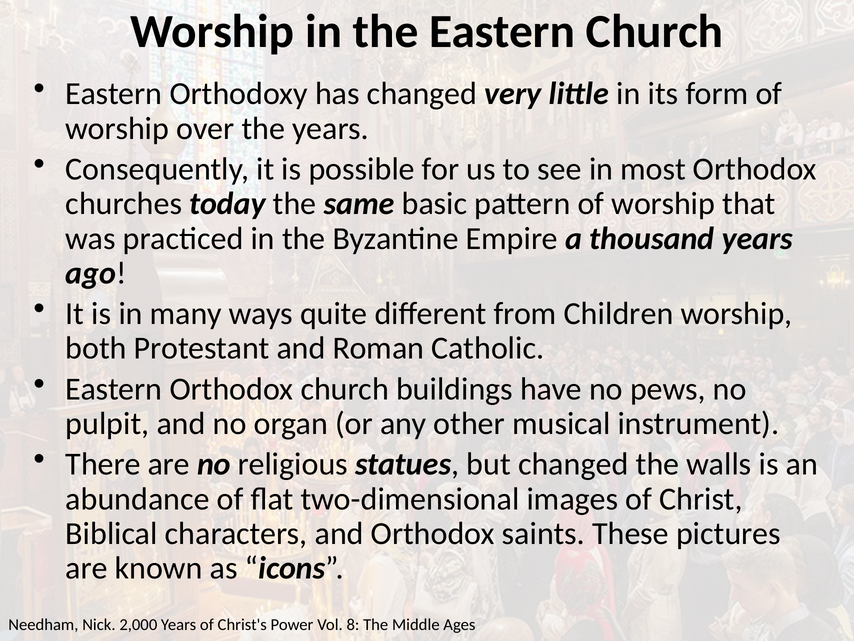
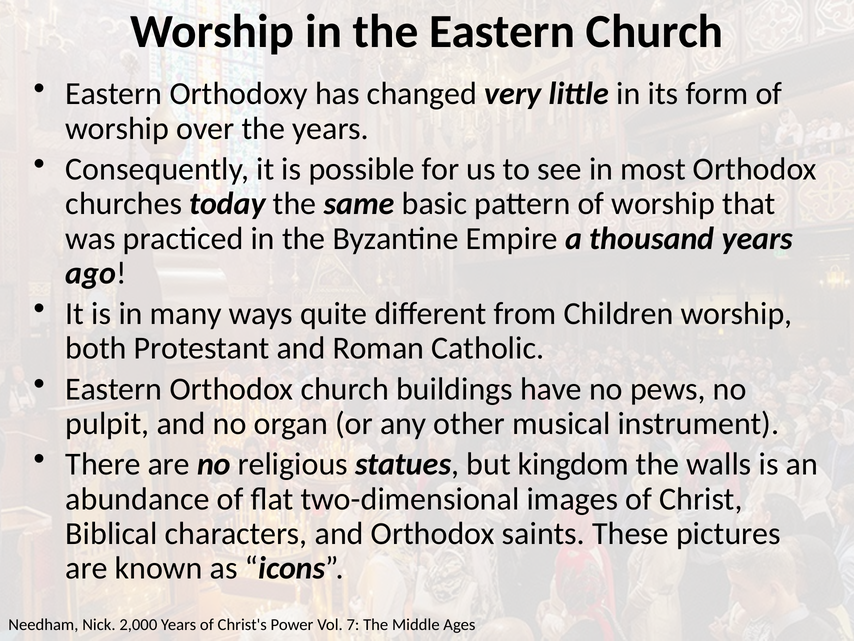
but changed: changed -> kingdom
8: 8 -> 7
